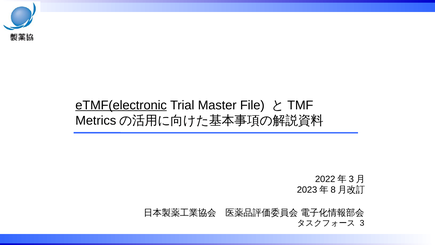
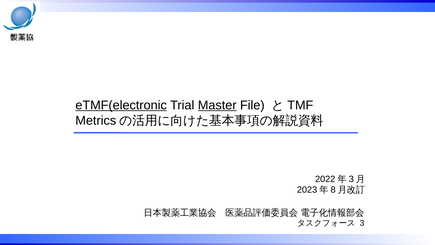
Master underline: none -> present
